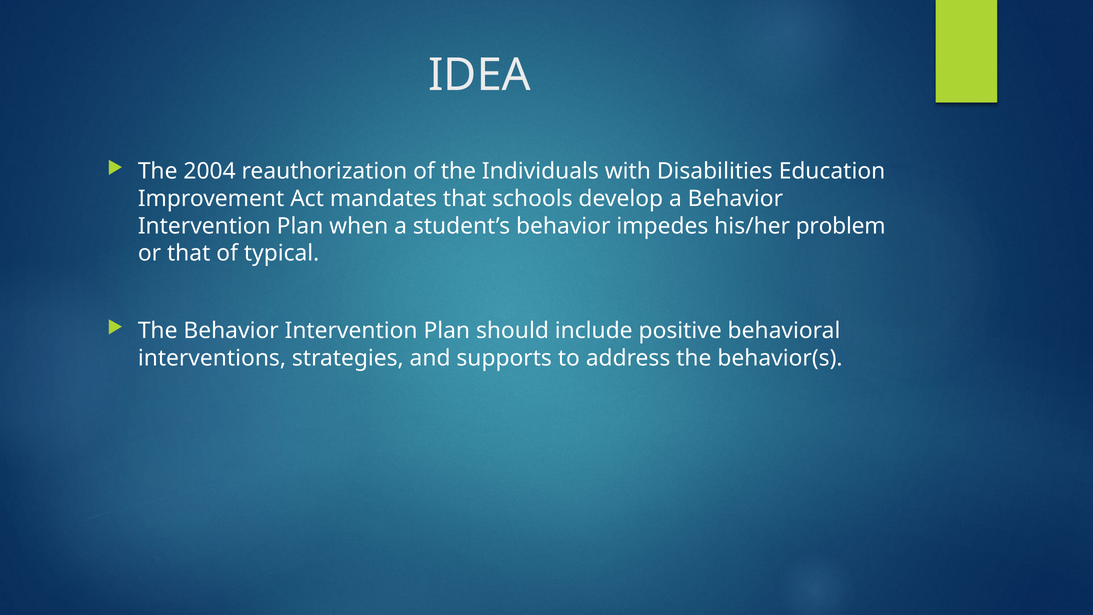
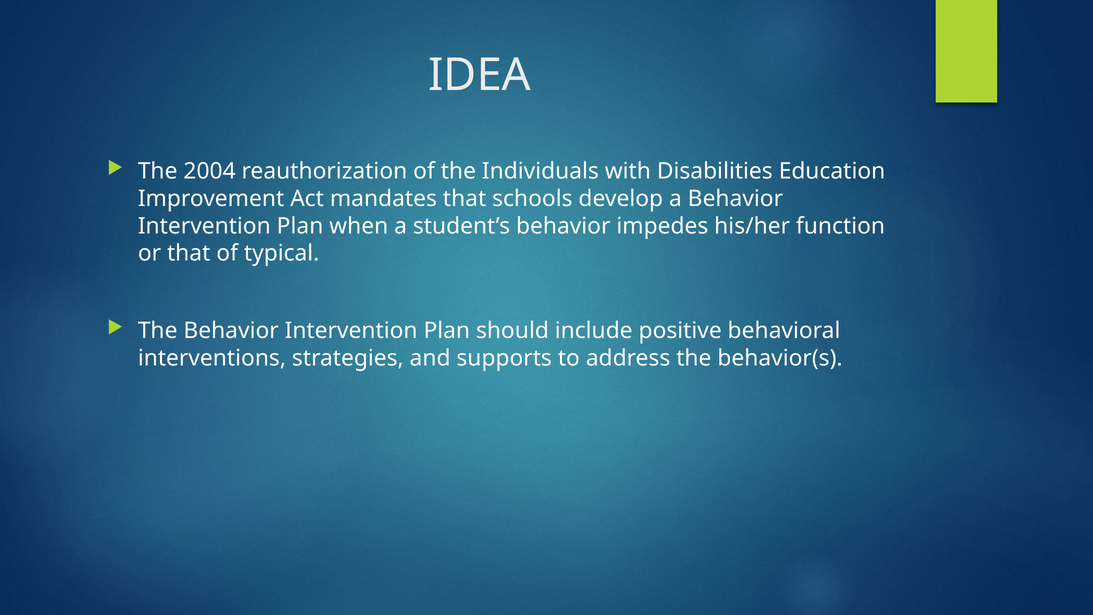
problem: problem -> function
